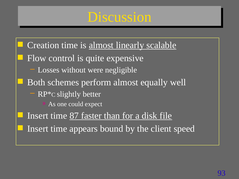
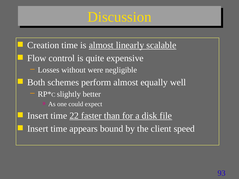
87: 87 -> 22
